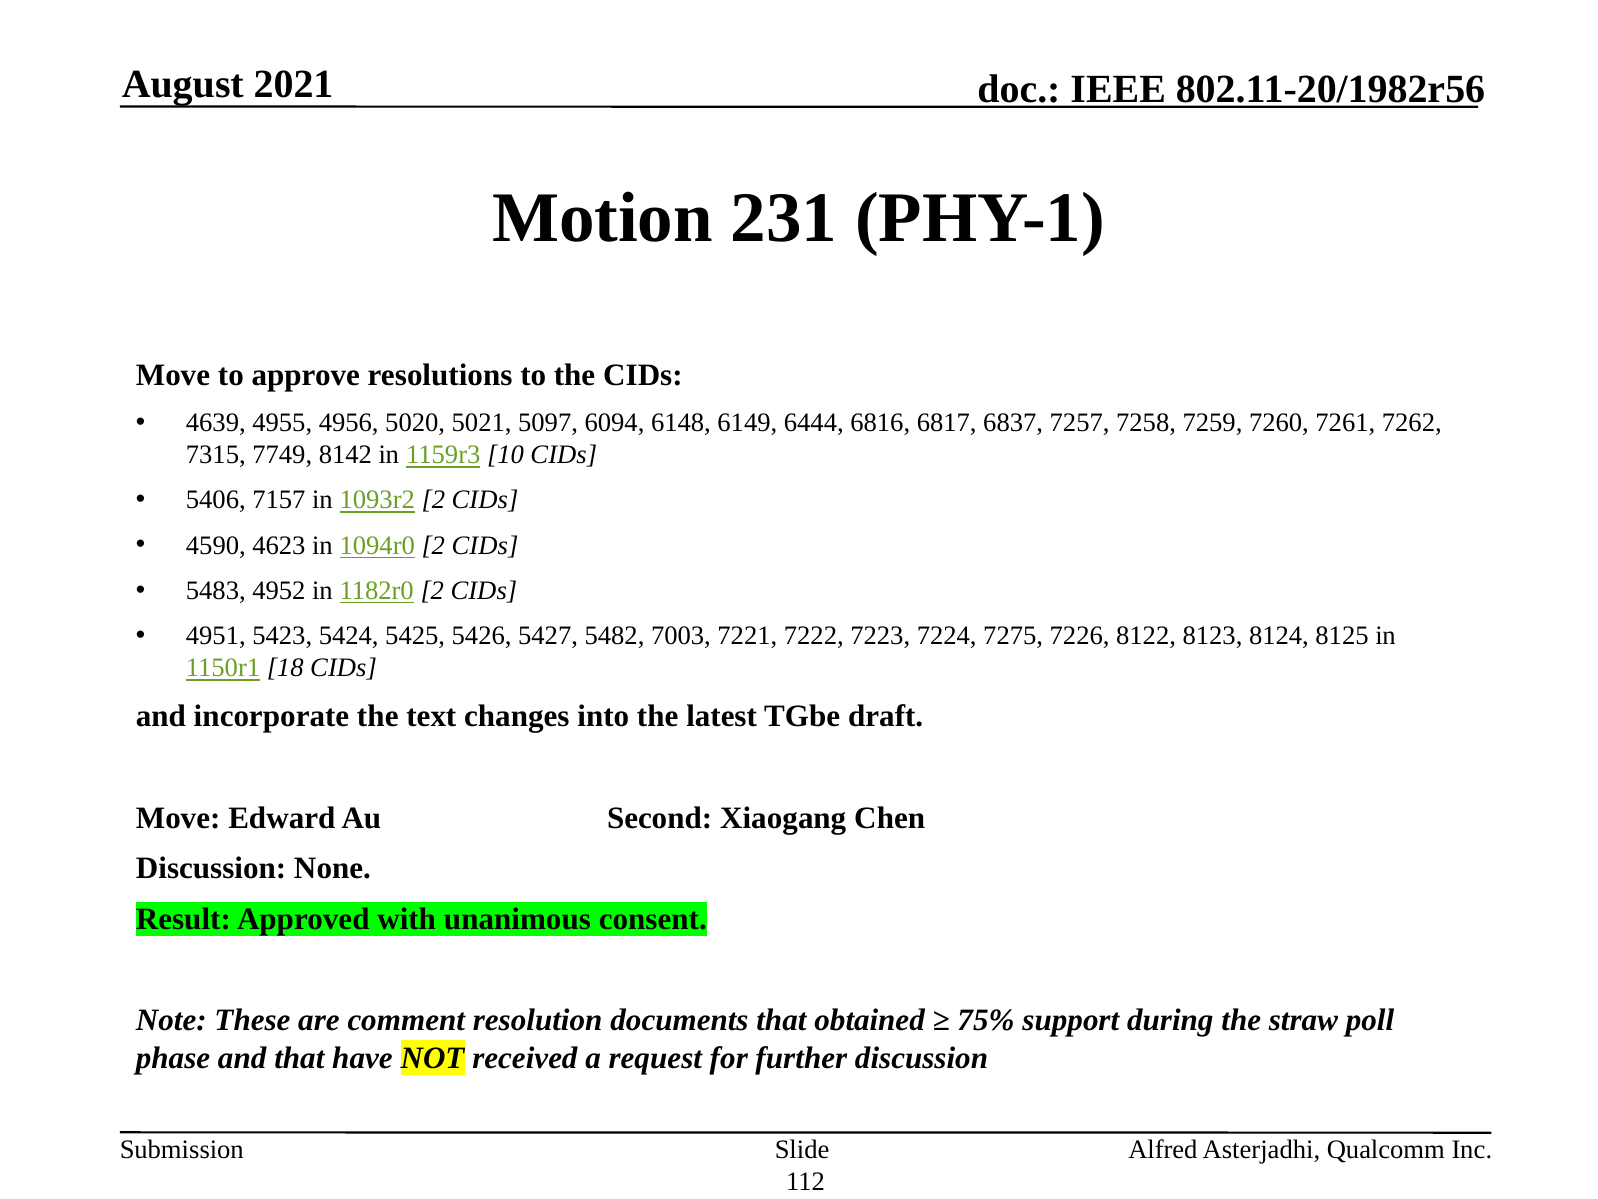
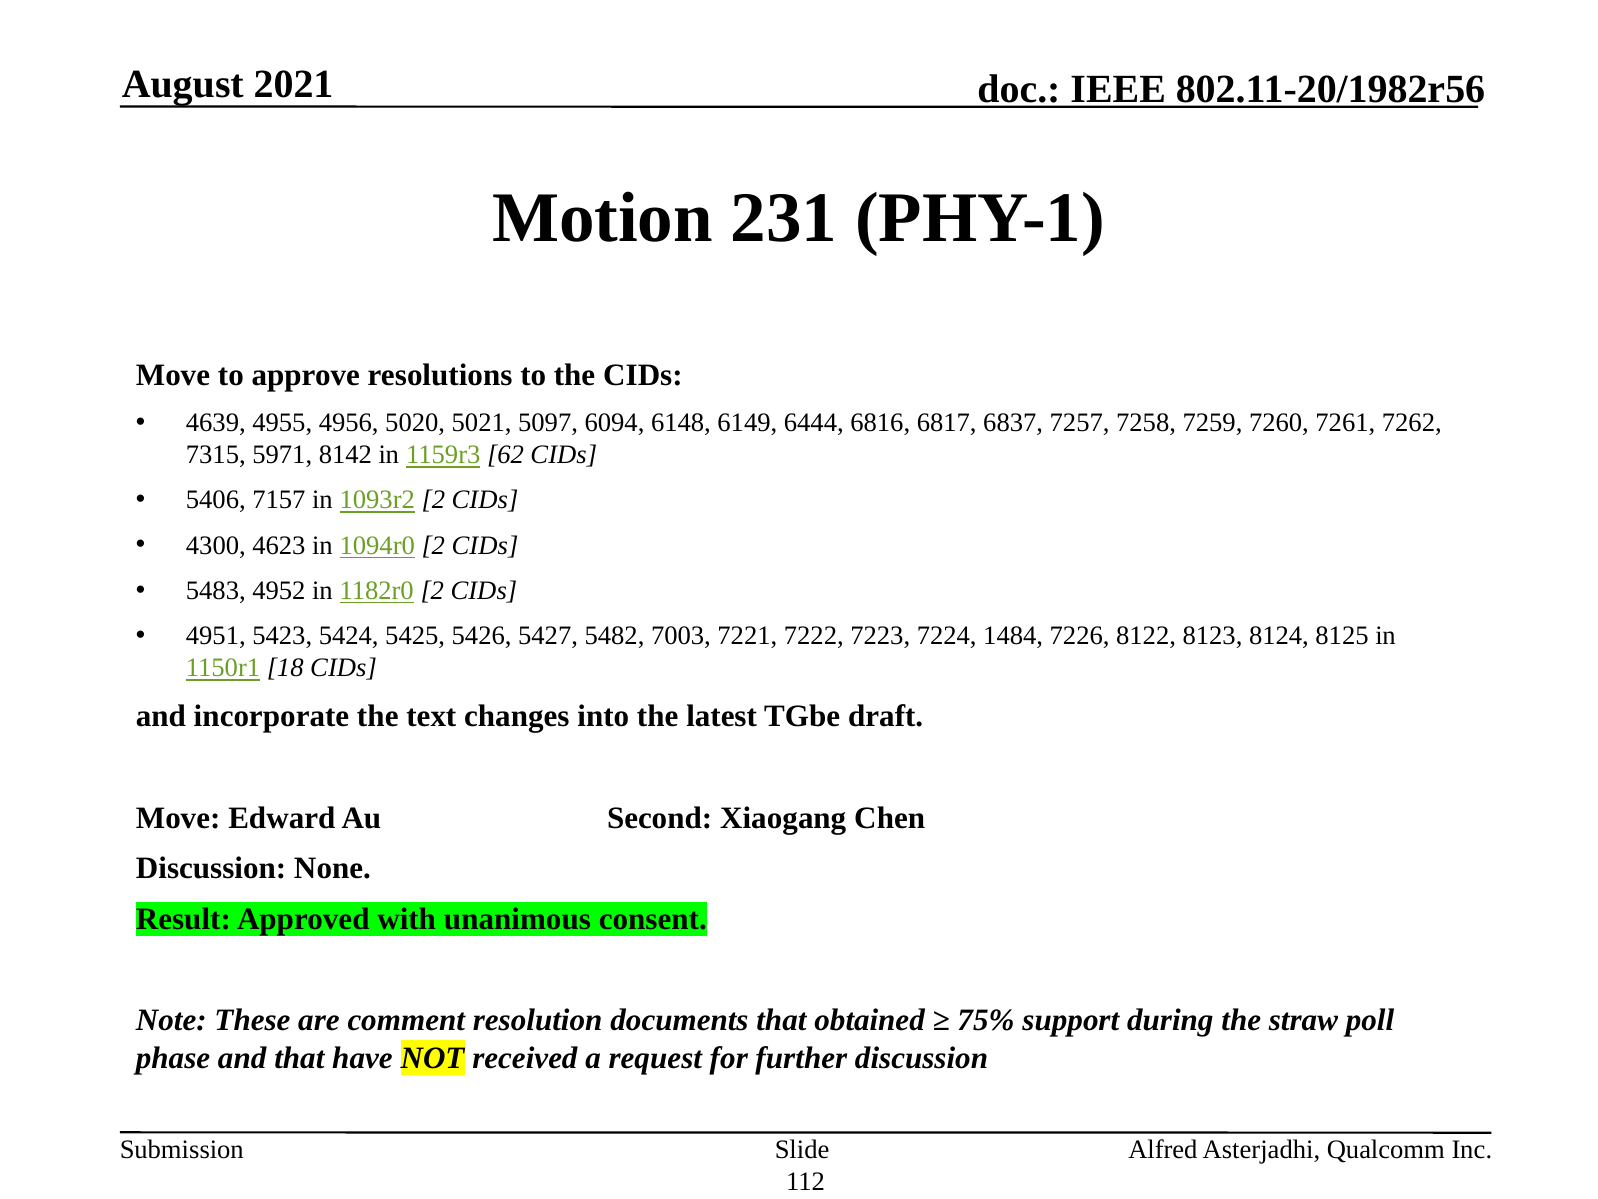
7749: 7749 -> 5971
10: 10 -> 62
4590: 4590 -> 4300
7275: 7275 -> 1484
